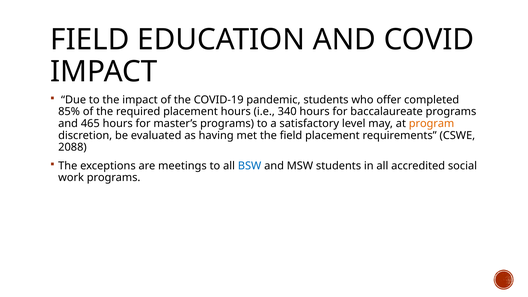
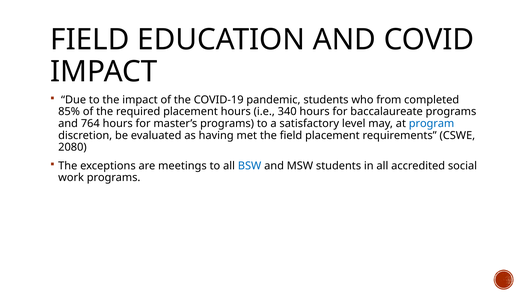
offer: offer -> from
465: 465 -> 764
program colour: orange -> blue
2088: 2088 -> 2080
